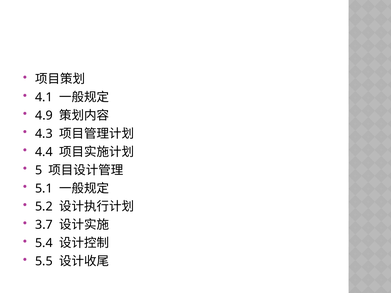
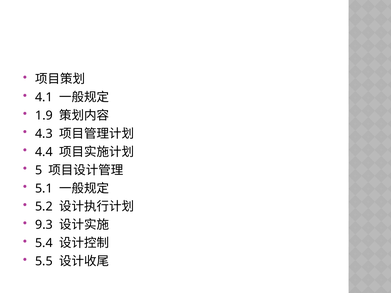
4.9: 4.9 -> 1.9
3.7: 3.7 -> 9.3
